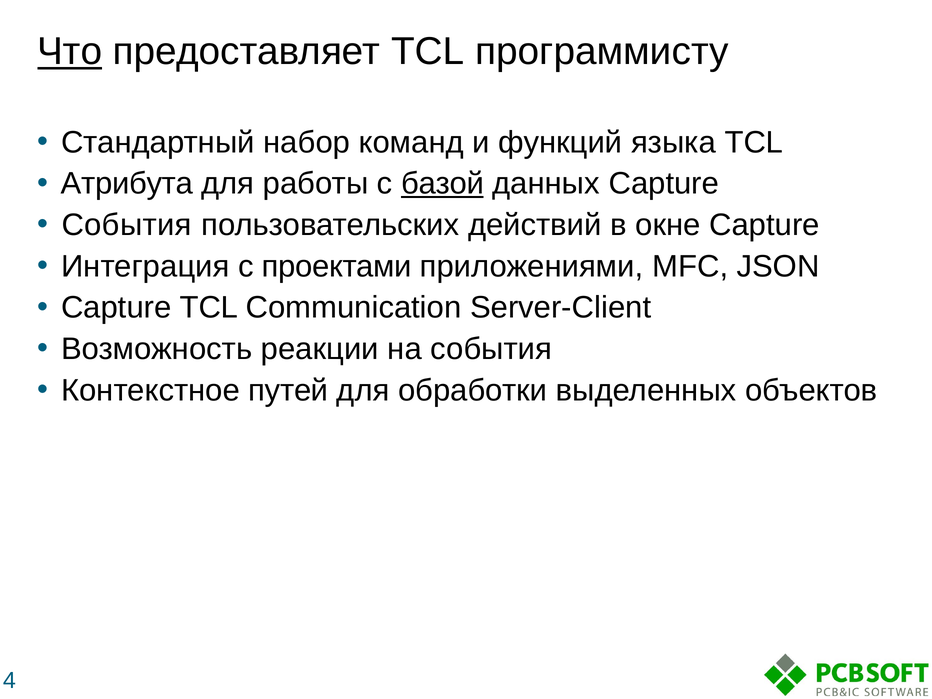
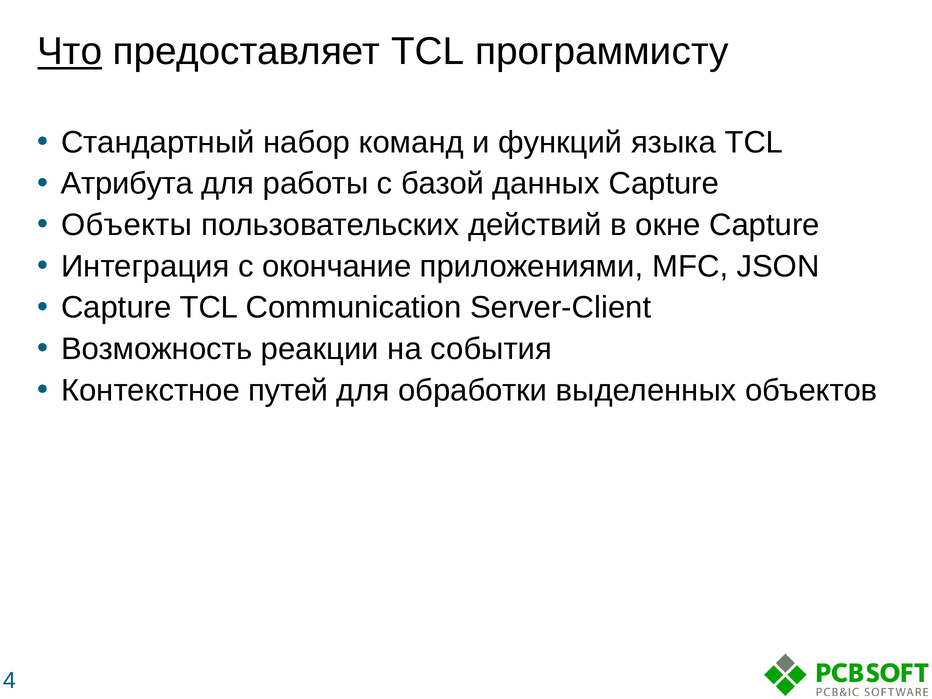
базой underline: present -> none
События at (127, 225): События -> Объекты
проектами: проектами -> окончание
